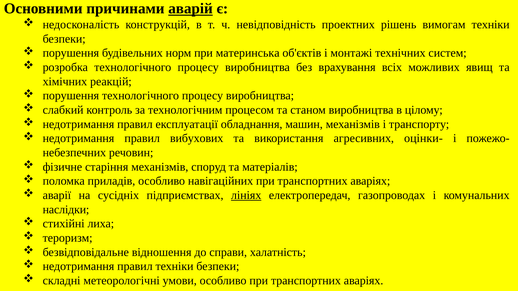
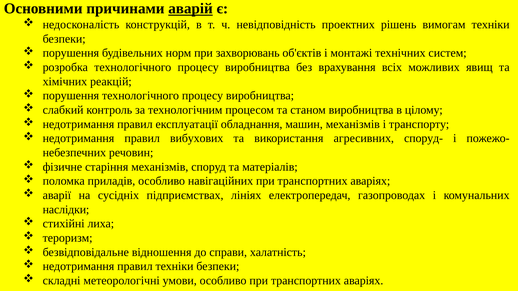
материнська: материнська -> захворювань
оцінки-: оцінки- -> споруд-
лініях underline: present -> none
